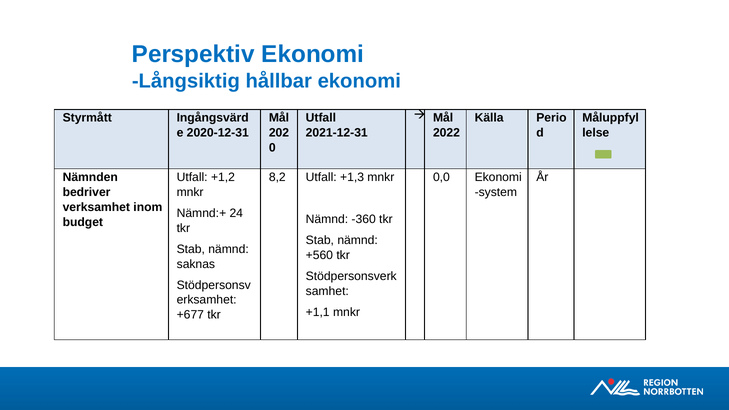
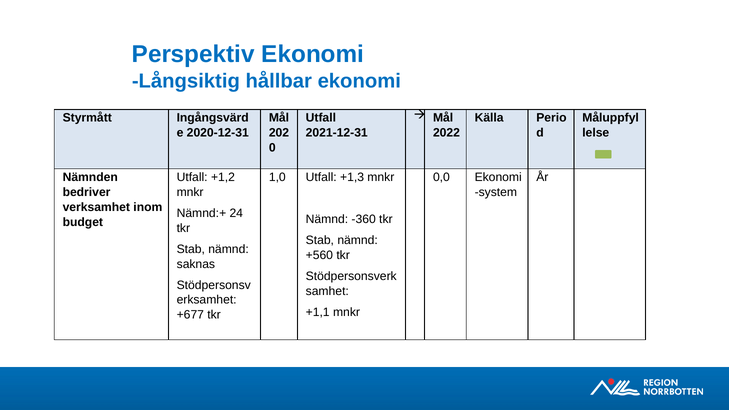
8,2: 8,2 -> 1,0
